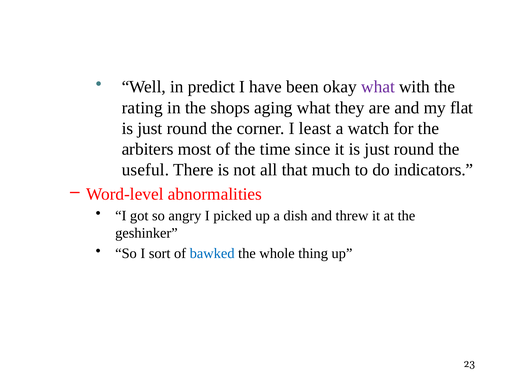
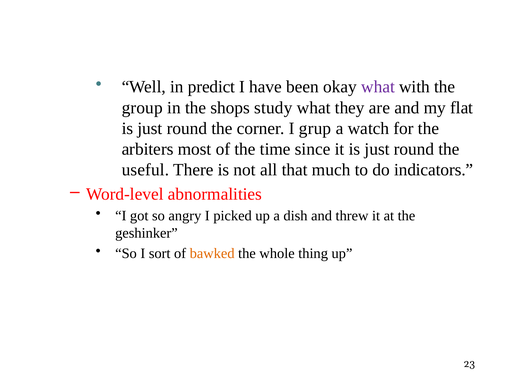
rating: rating -> group
aging: aging -> study
least: least -> grup
bawked colour: blue -> orange
